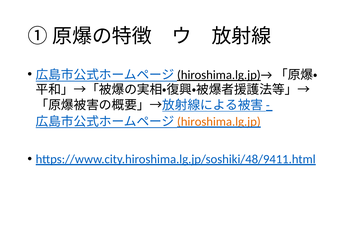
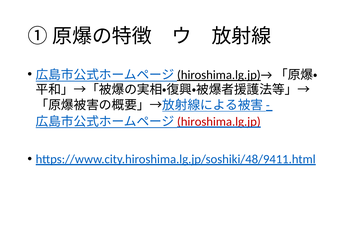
hiroshima.lg.jp colour: orange -> red
